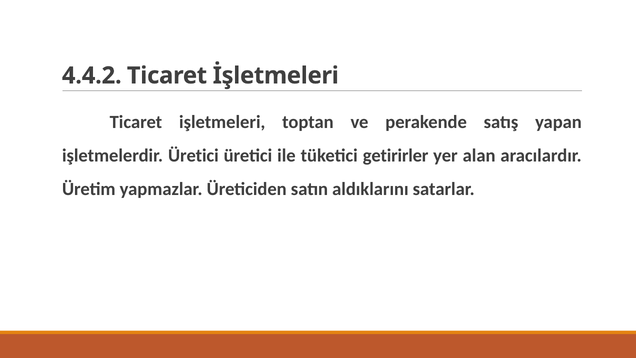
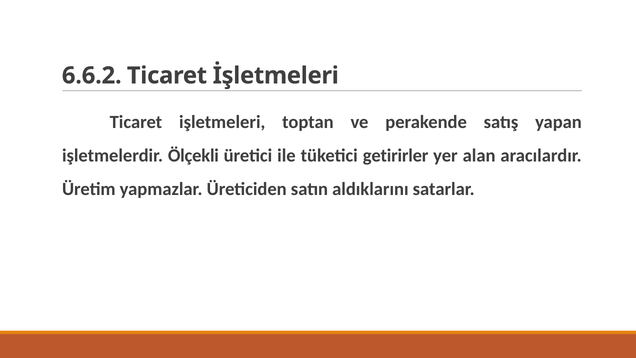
4.4.2: 4.4.2 -> 6.6.2
işletmelerdir Üretici: Üretici -> Ölçekli
